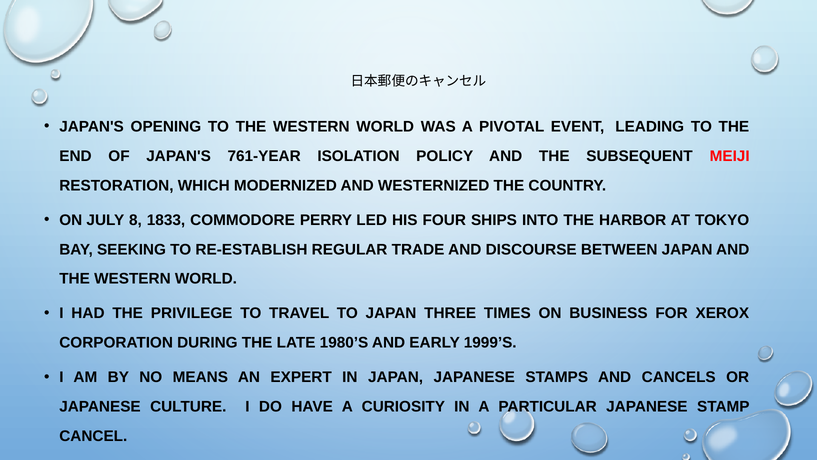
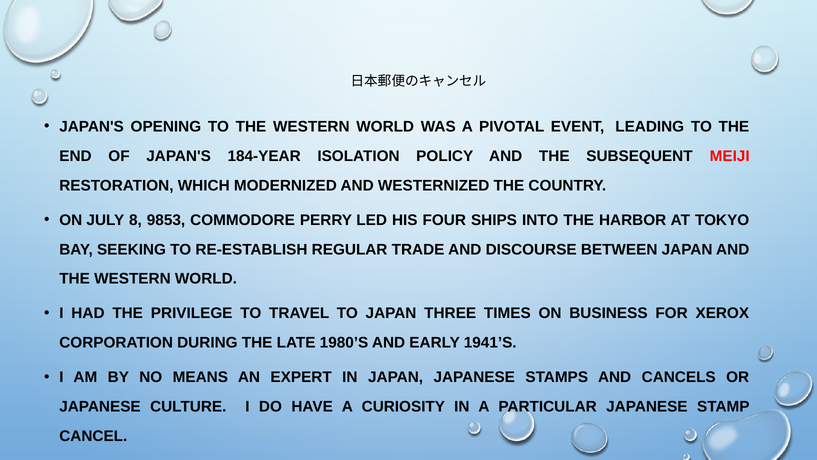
761-YEAR: 761-YEAR -> 184-YEAR
1833: 1833 -> 9853
1999’S: 1999’S -> 1941’S
